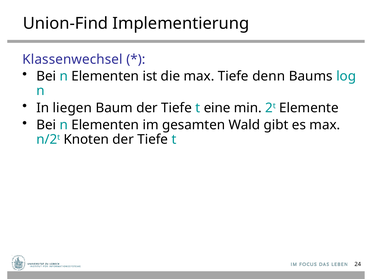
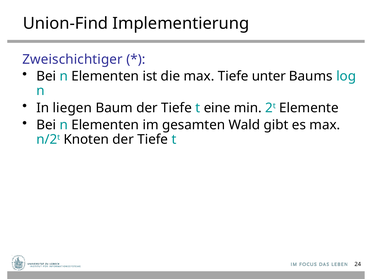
Klassenwechsel: Klassenwechsel -> Zweischichtiger
denn: denn -> unter
